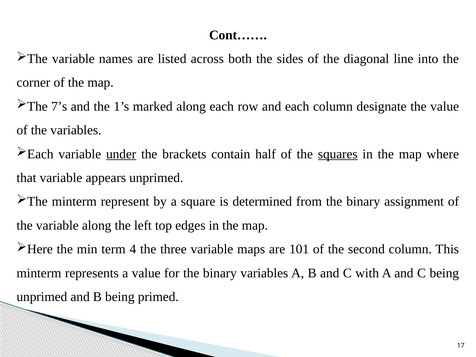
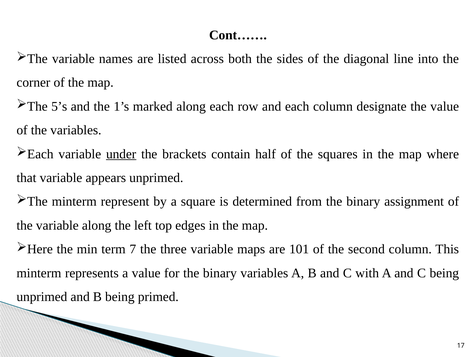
7’s: 7’s -> 5’s
squares underline: present -> none
4: 4 -> 7
